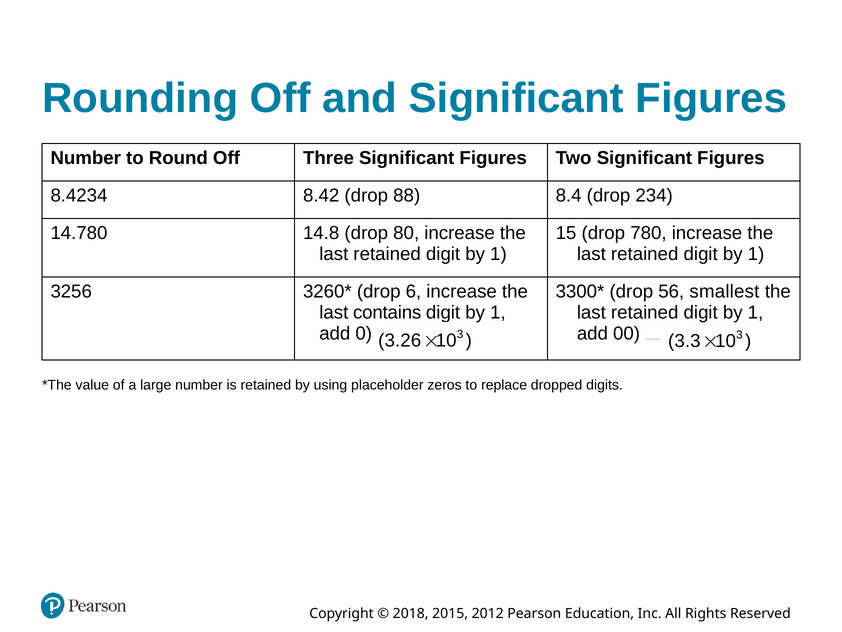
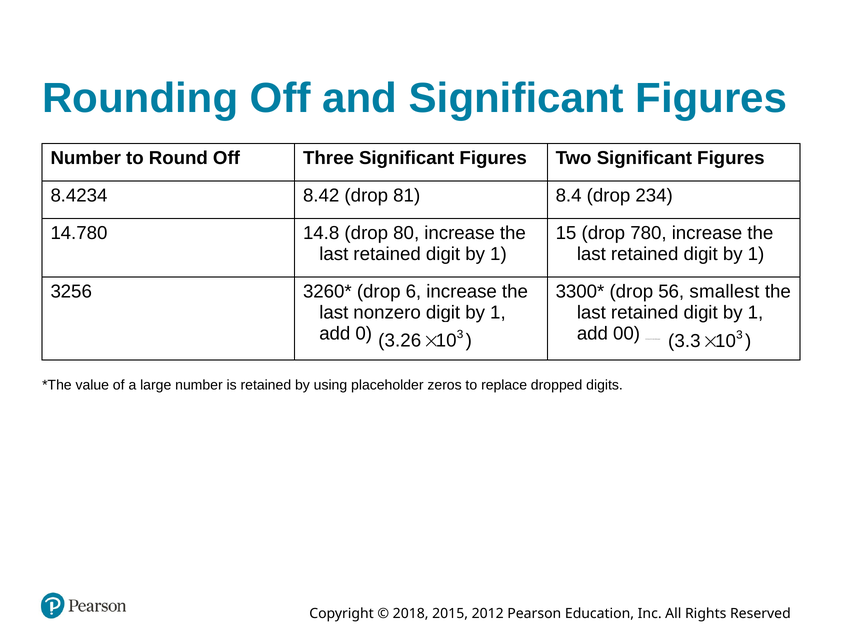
88: 88 -> 81
contains: contains -> nonzero
